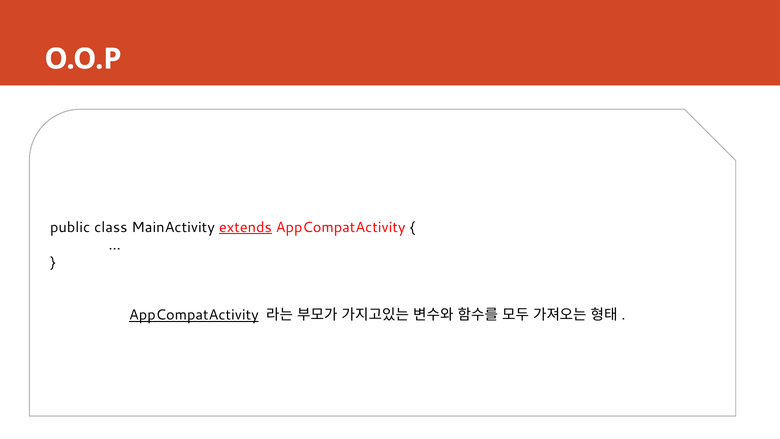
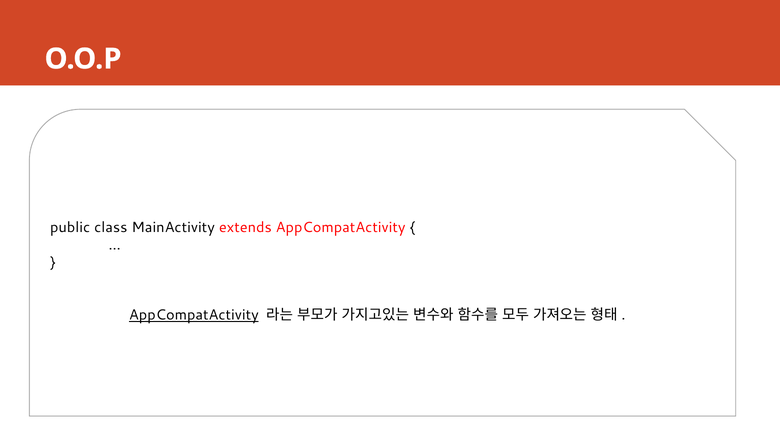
extends underline: present -> none
